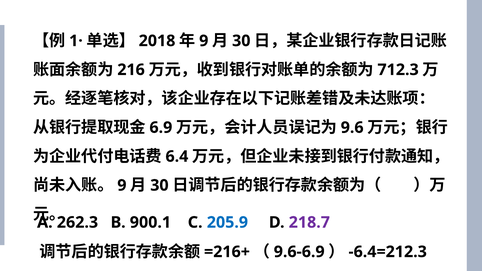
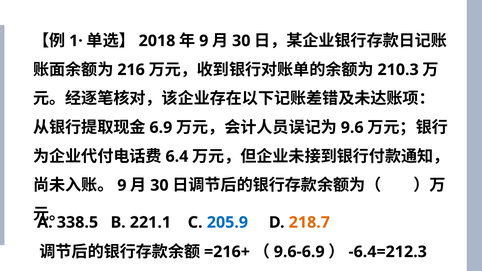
712.3: 712.3 -> 210.3
262.3: 262.3 -> 338.5
900.1: 900.1 -> 221.1
218.7 colour: purple -> orange
